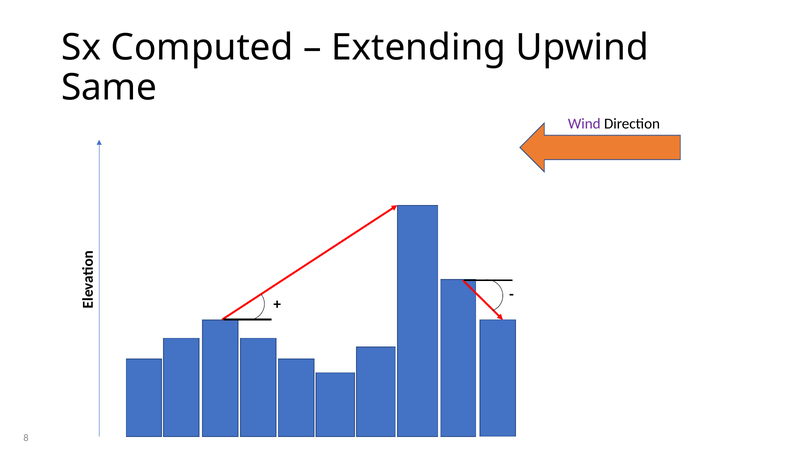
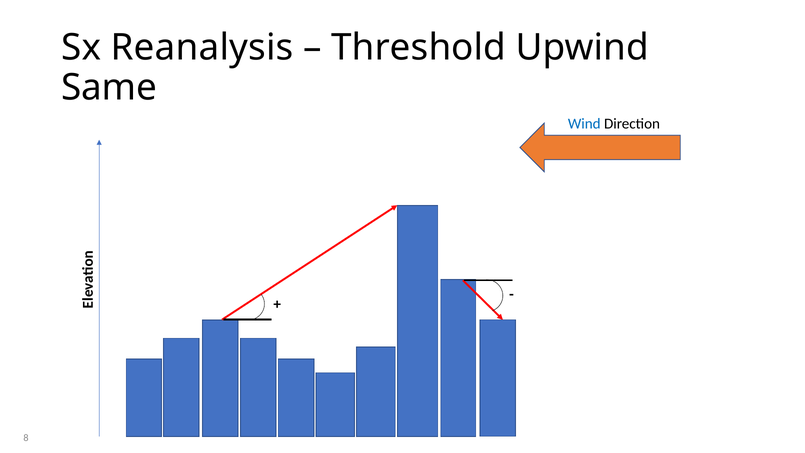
Computed: Computed -> Reanalysis
Extending: Extending -> Threshold
Wind colour: purple -> blue
